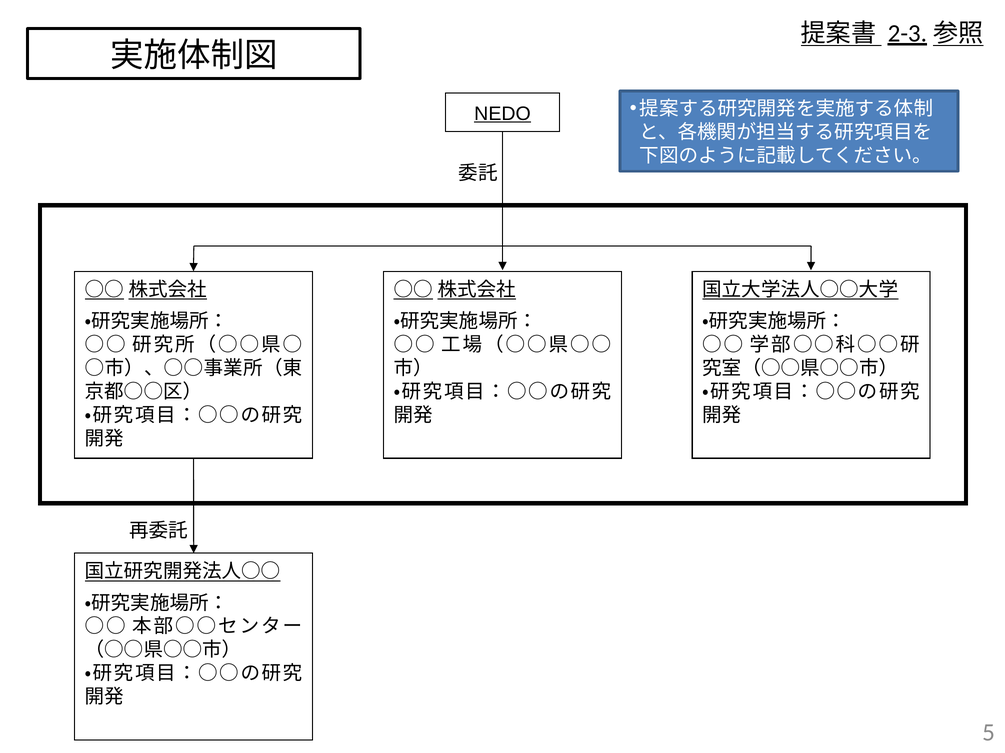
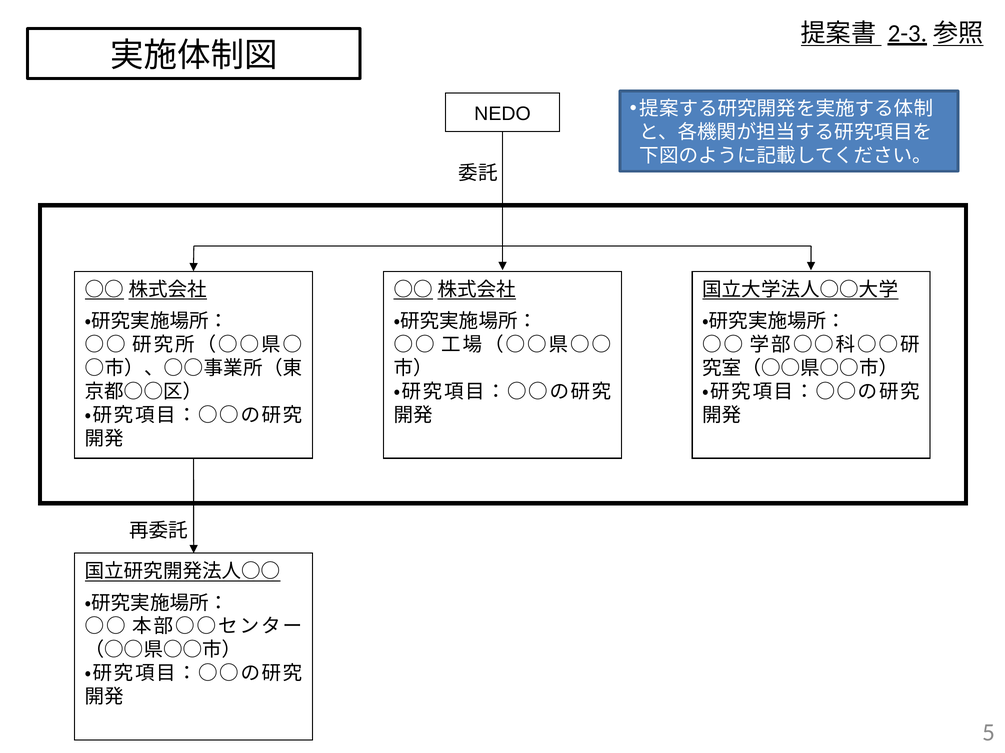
NEDO underline: present -> none
